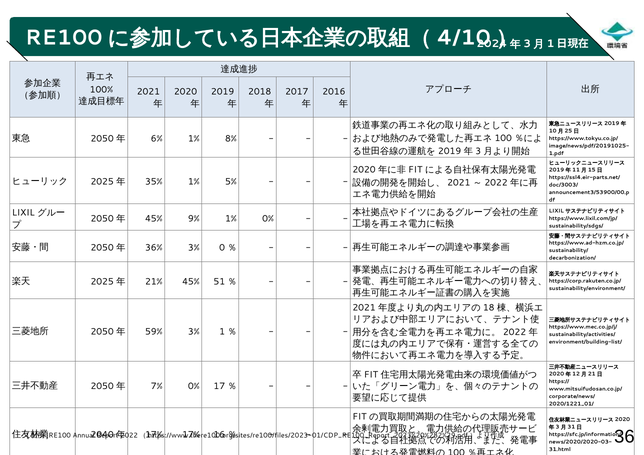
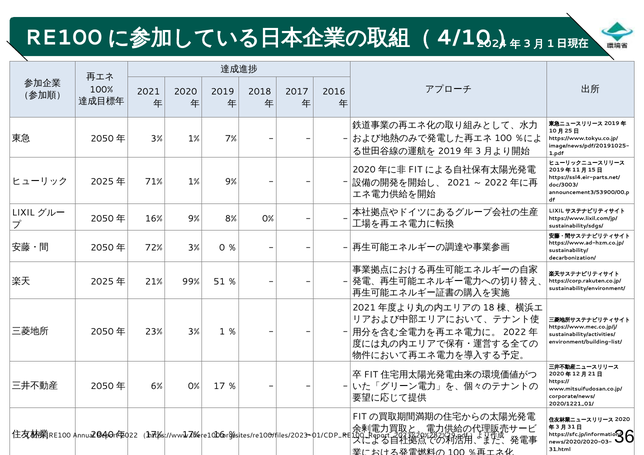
6% at (157, 139): 6% -> 3%
8%: 8% -> 7%
35%: 35% -> 71%
1% 5%: 5% -> 9%
45% at (154, 219): 45% -> 16%
9% 1%: 1% -> 8%
36%: 36% -> 72%
21% 45%: 45% -> 99%
59%: 59% -> 23%
7%: 7% -> 6%
